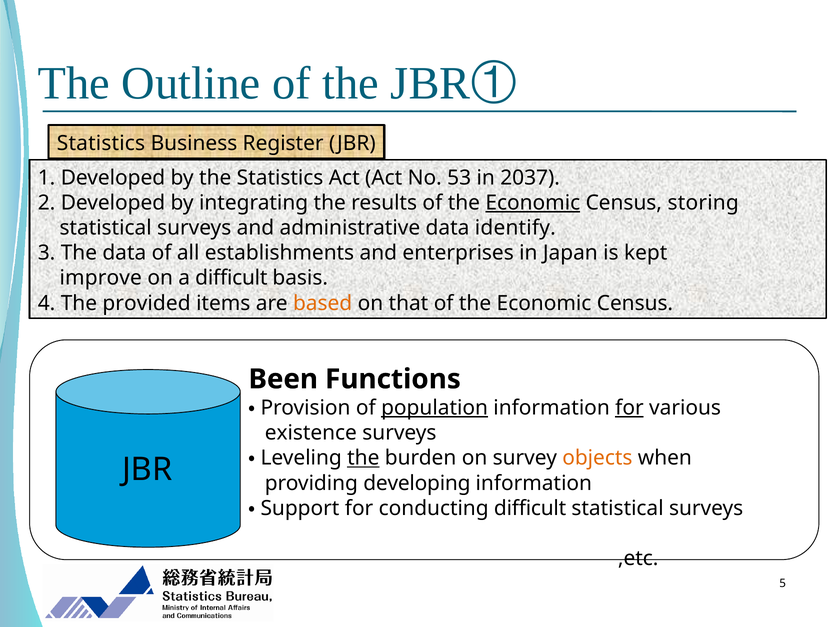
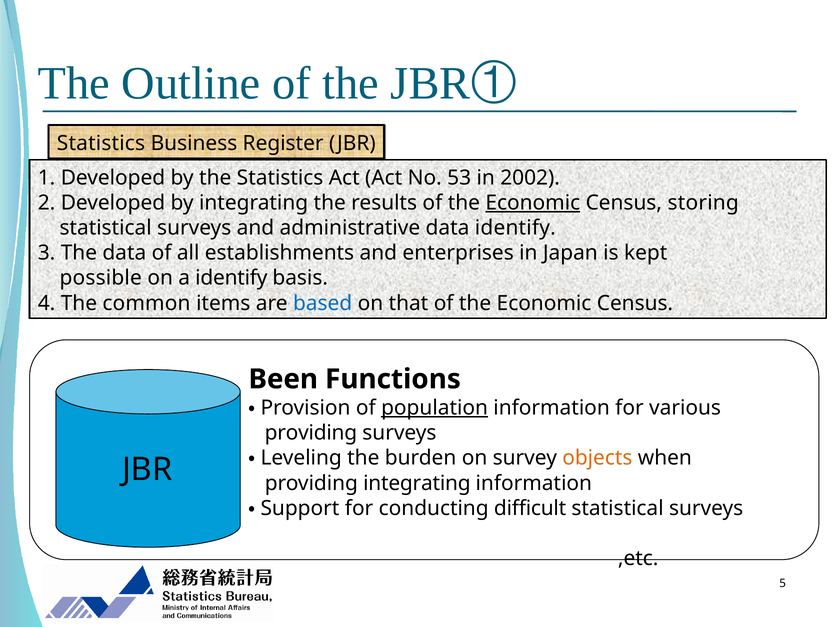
2037: 2037 -> 2002
improve: improve -> possible
a difficult: difficult -> identify
provided: provided -> common
based colour: orange -> blue
for at (629, 408) underline: present -> none
existence at (311, 433): existence -> providing
the at (363, 458) underline: present -> none
providing developing: developing -> integrating
